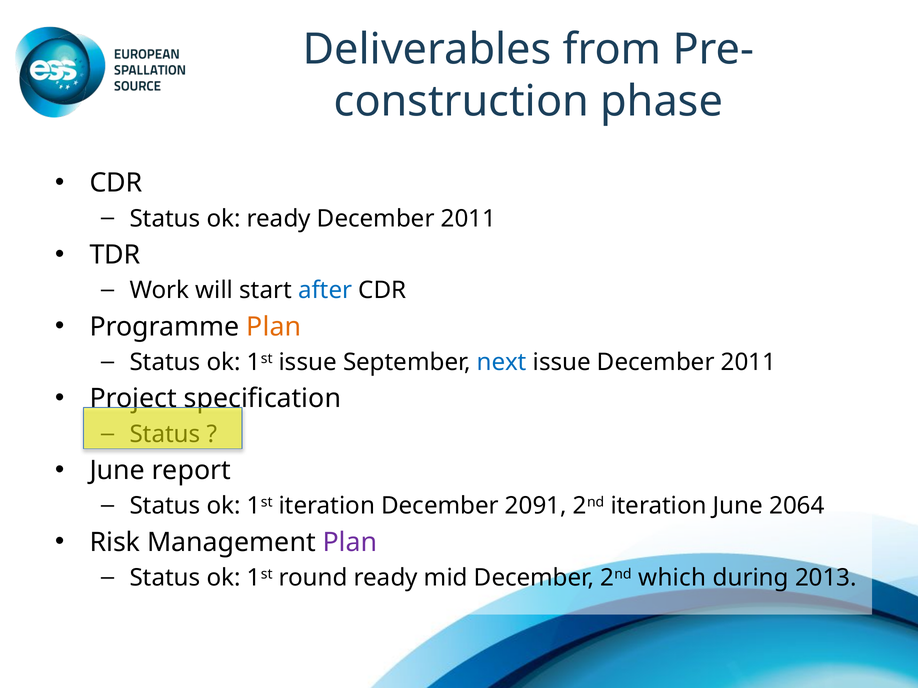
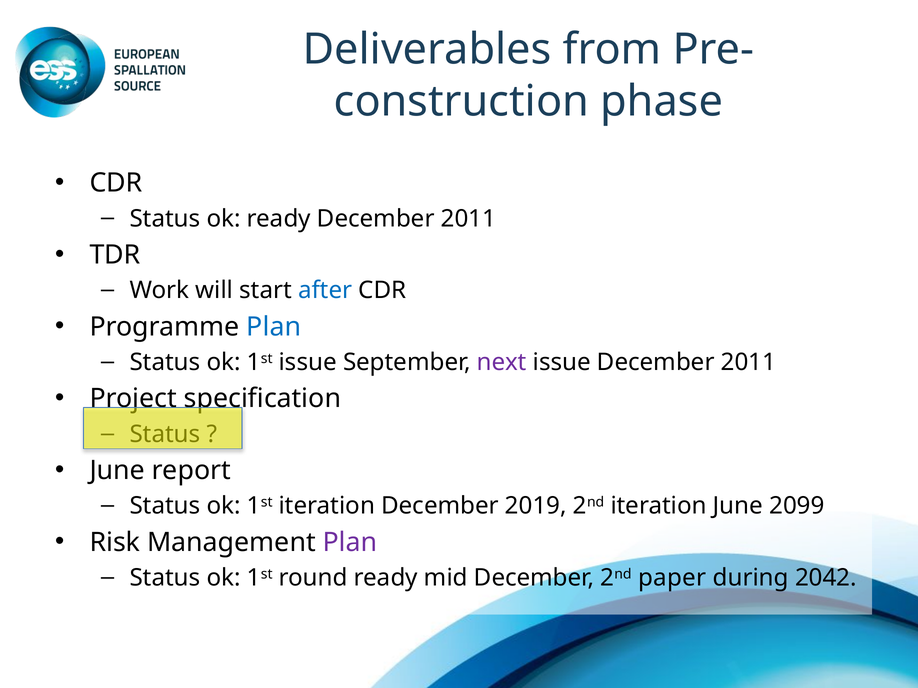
Plan at (274, 327) colour: orange -> blue
next colour: blue -> purple
2091: 2091 -> 2019
2064: 2064 -> 2099
which: which -> paper
2013: 2013 -> 2042
